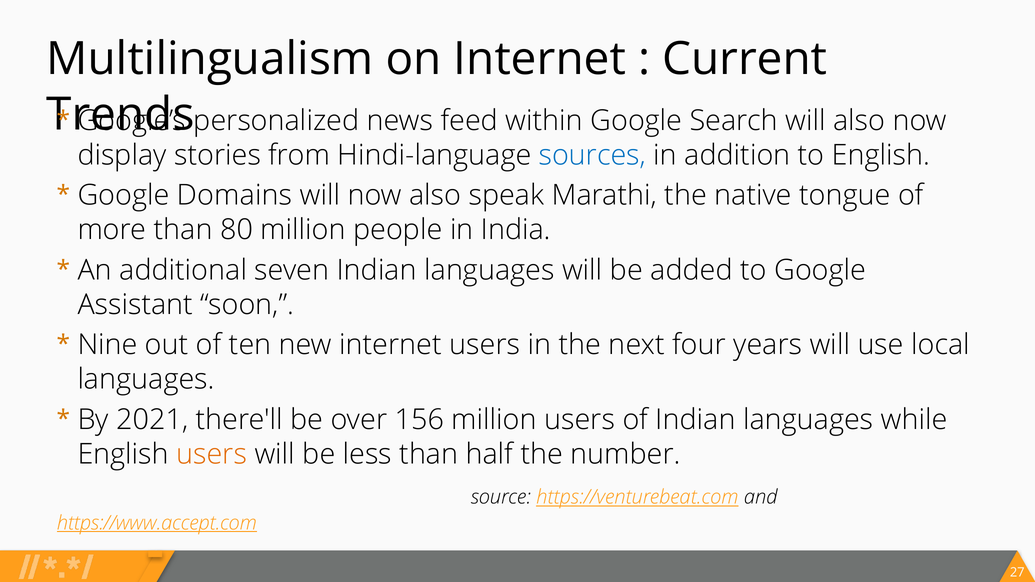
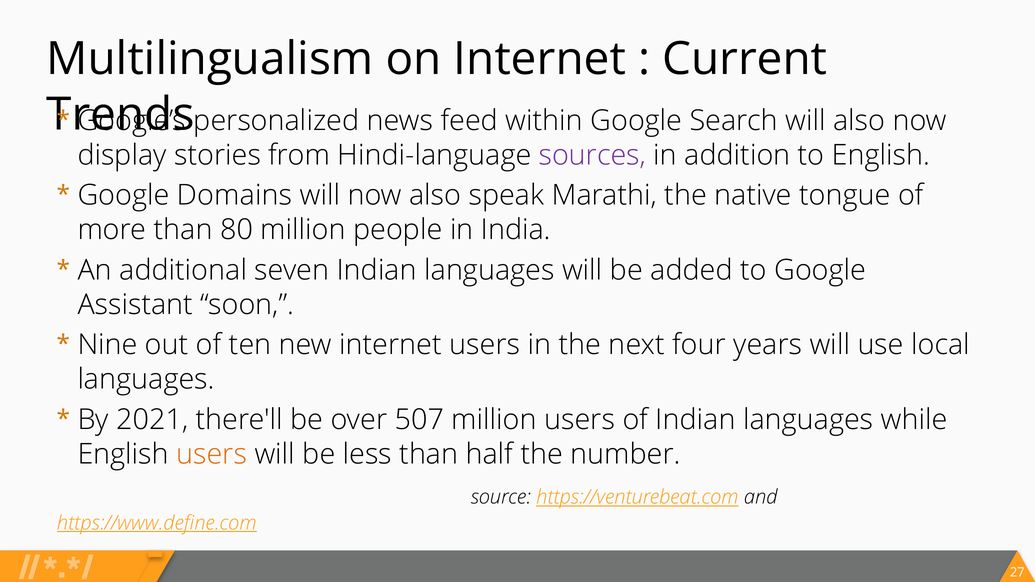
sources colour: blue -> purple
156: 156 -> 507
https://www.accept.com: https://www.accept.com -> https://www.define.com
